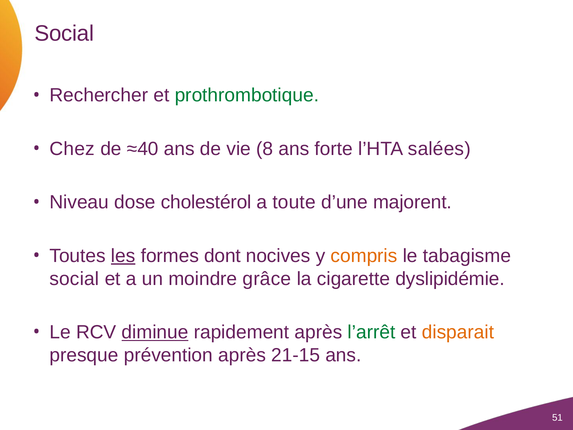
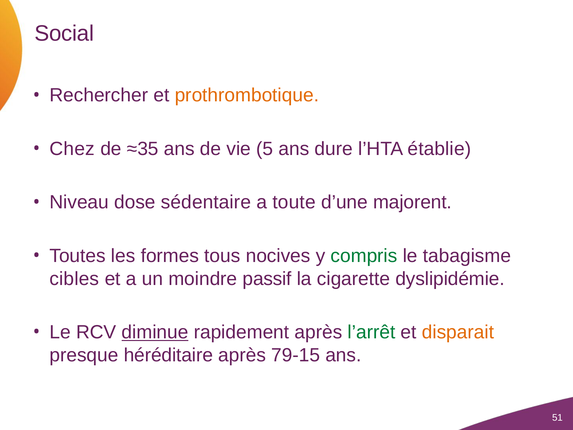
prothrombotique colour: green -> orange
≈40: ≈40 -> ≈35
8: 8 -> 5
forte: forte -> dure
salées: salées -> établie
cholestérol: cholestérol -> sédentaire
les underline: present -> none
dont: dont -> tous
compris colour: orange -> green
social at (74, 279): social -> cibles
grâce: grâce -> passif
prévention: prévention -> héréditaire
21-15: 21-15 -> 79-15
